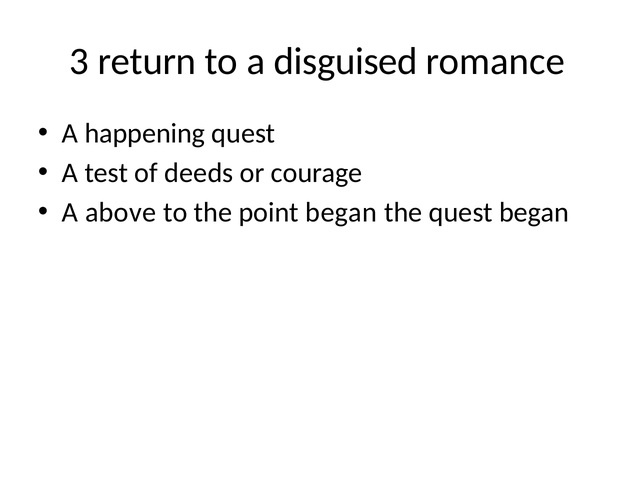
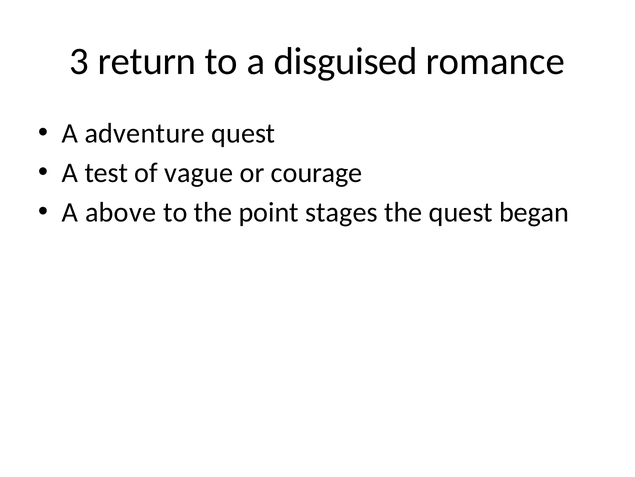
happening: happening -> adventure
deeds: deeds -> vague
point began: began -> stages
